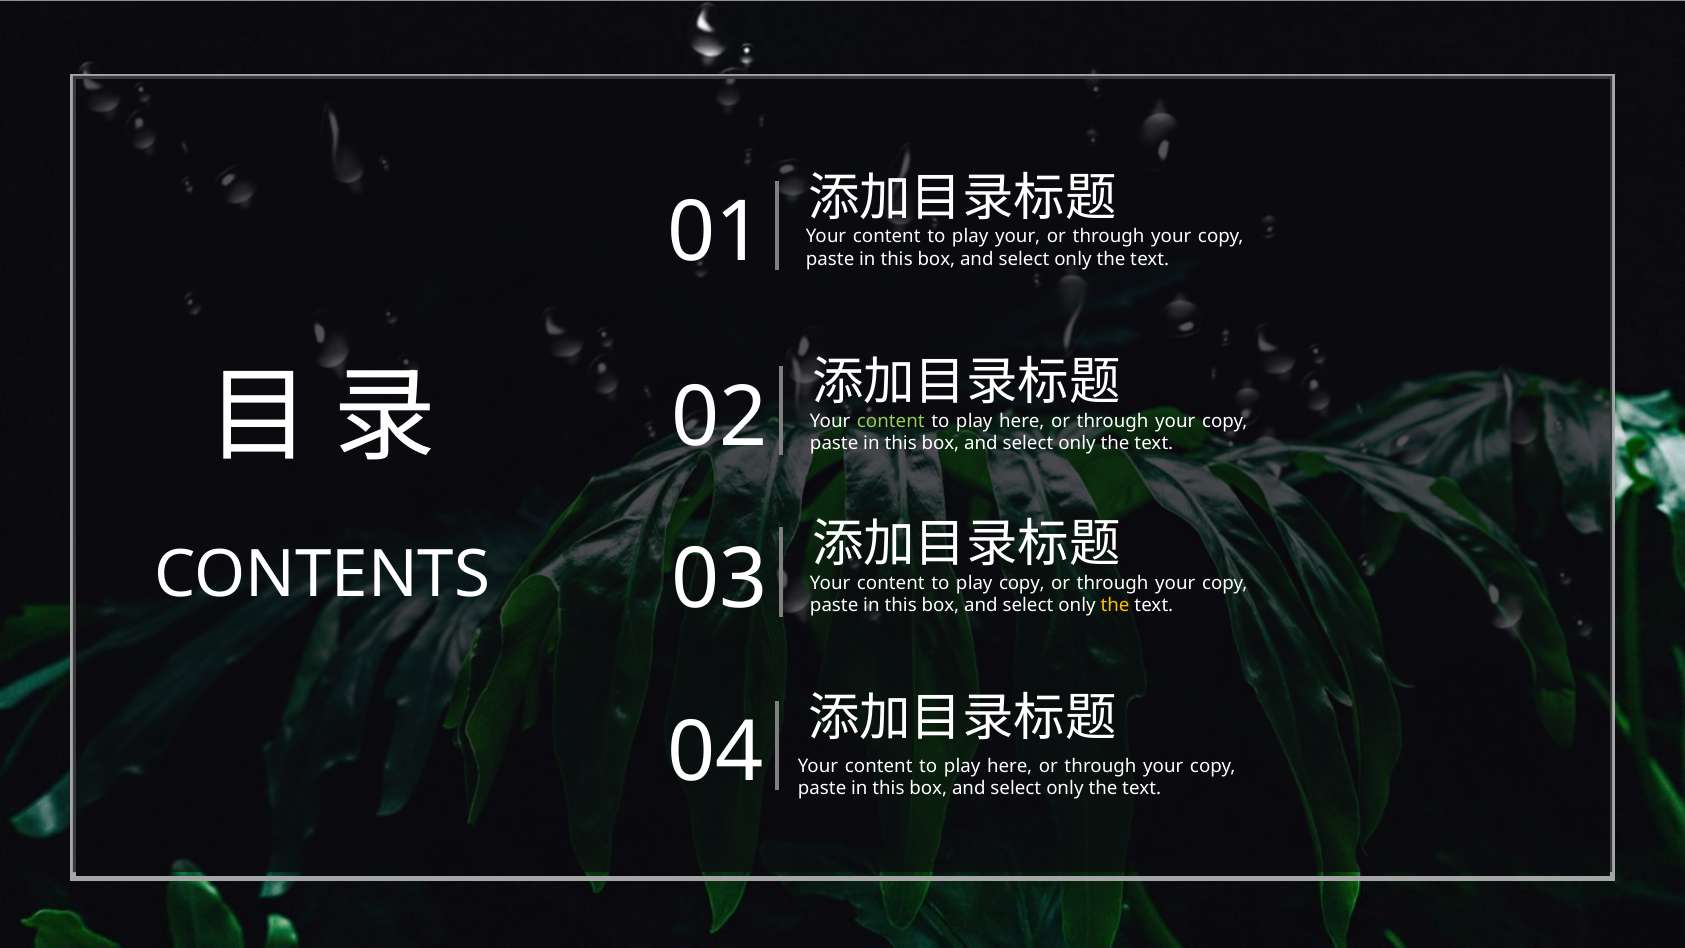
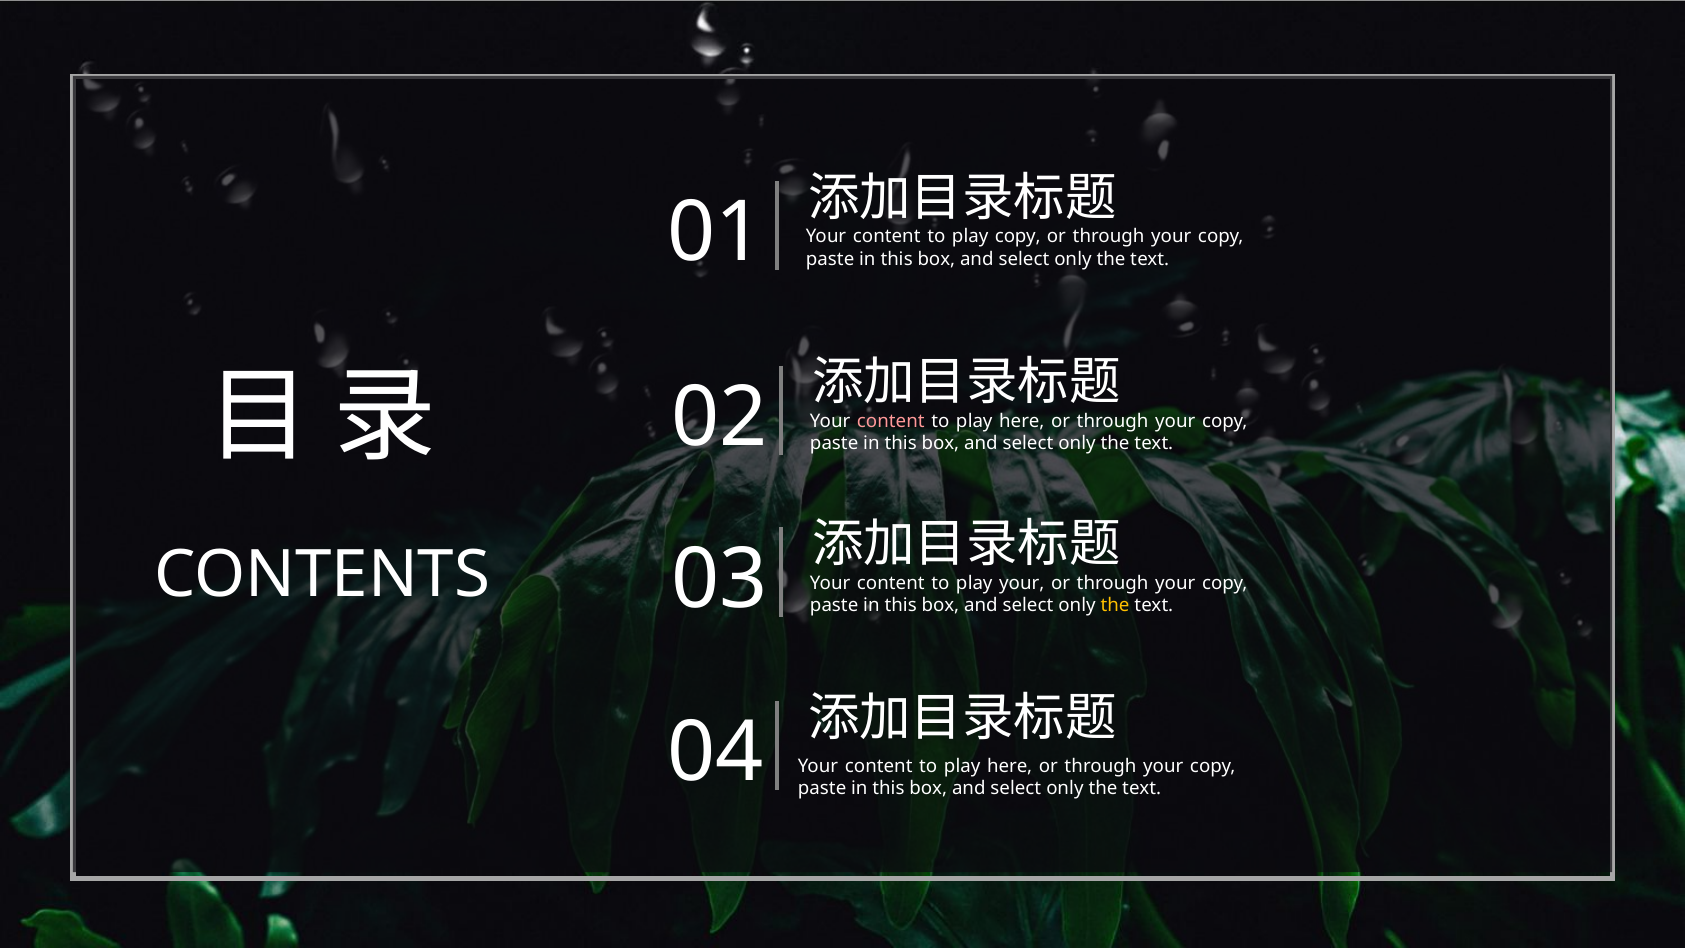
play your: your -> copy
content at (891, 421) colour: light green -> pink
play copy: copy -> your
